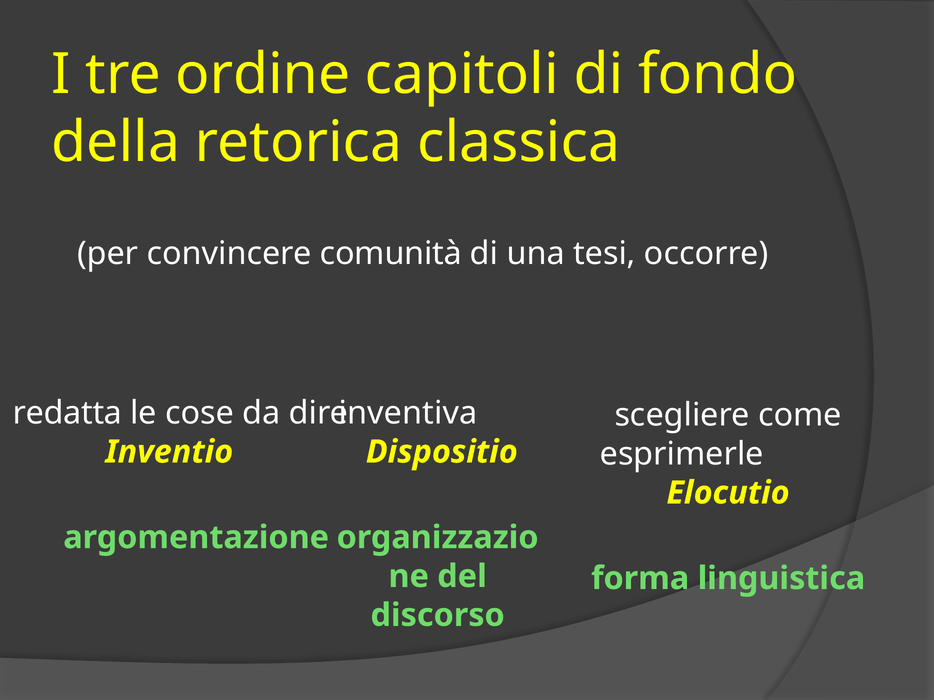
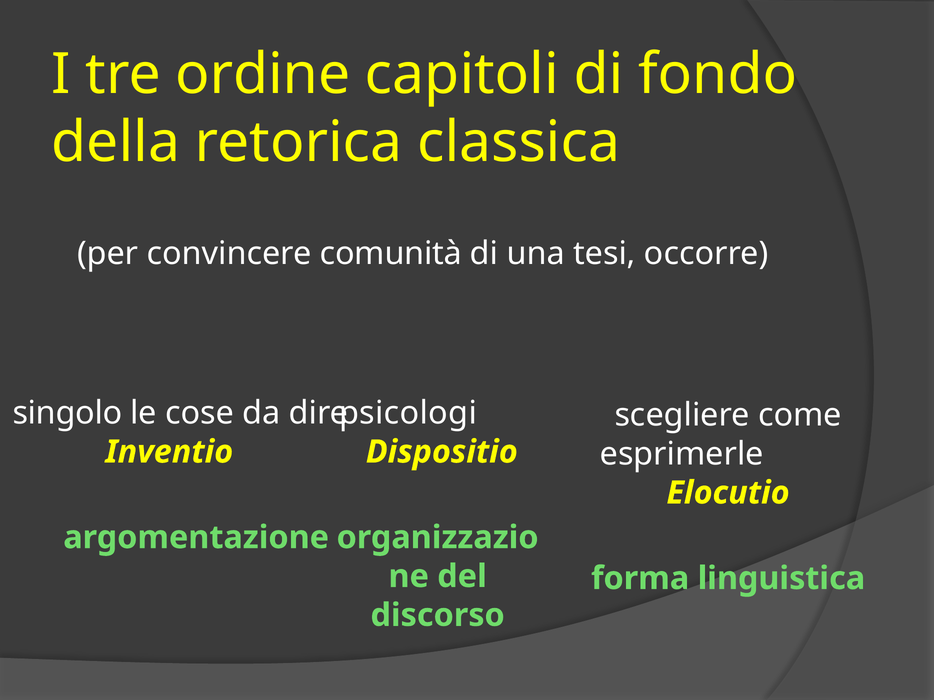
redatta: redatta -> singolo
inventiva: inventiva -> psicologi
